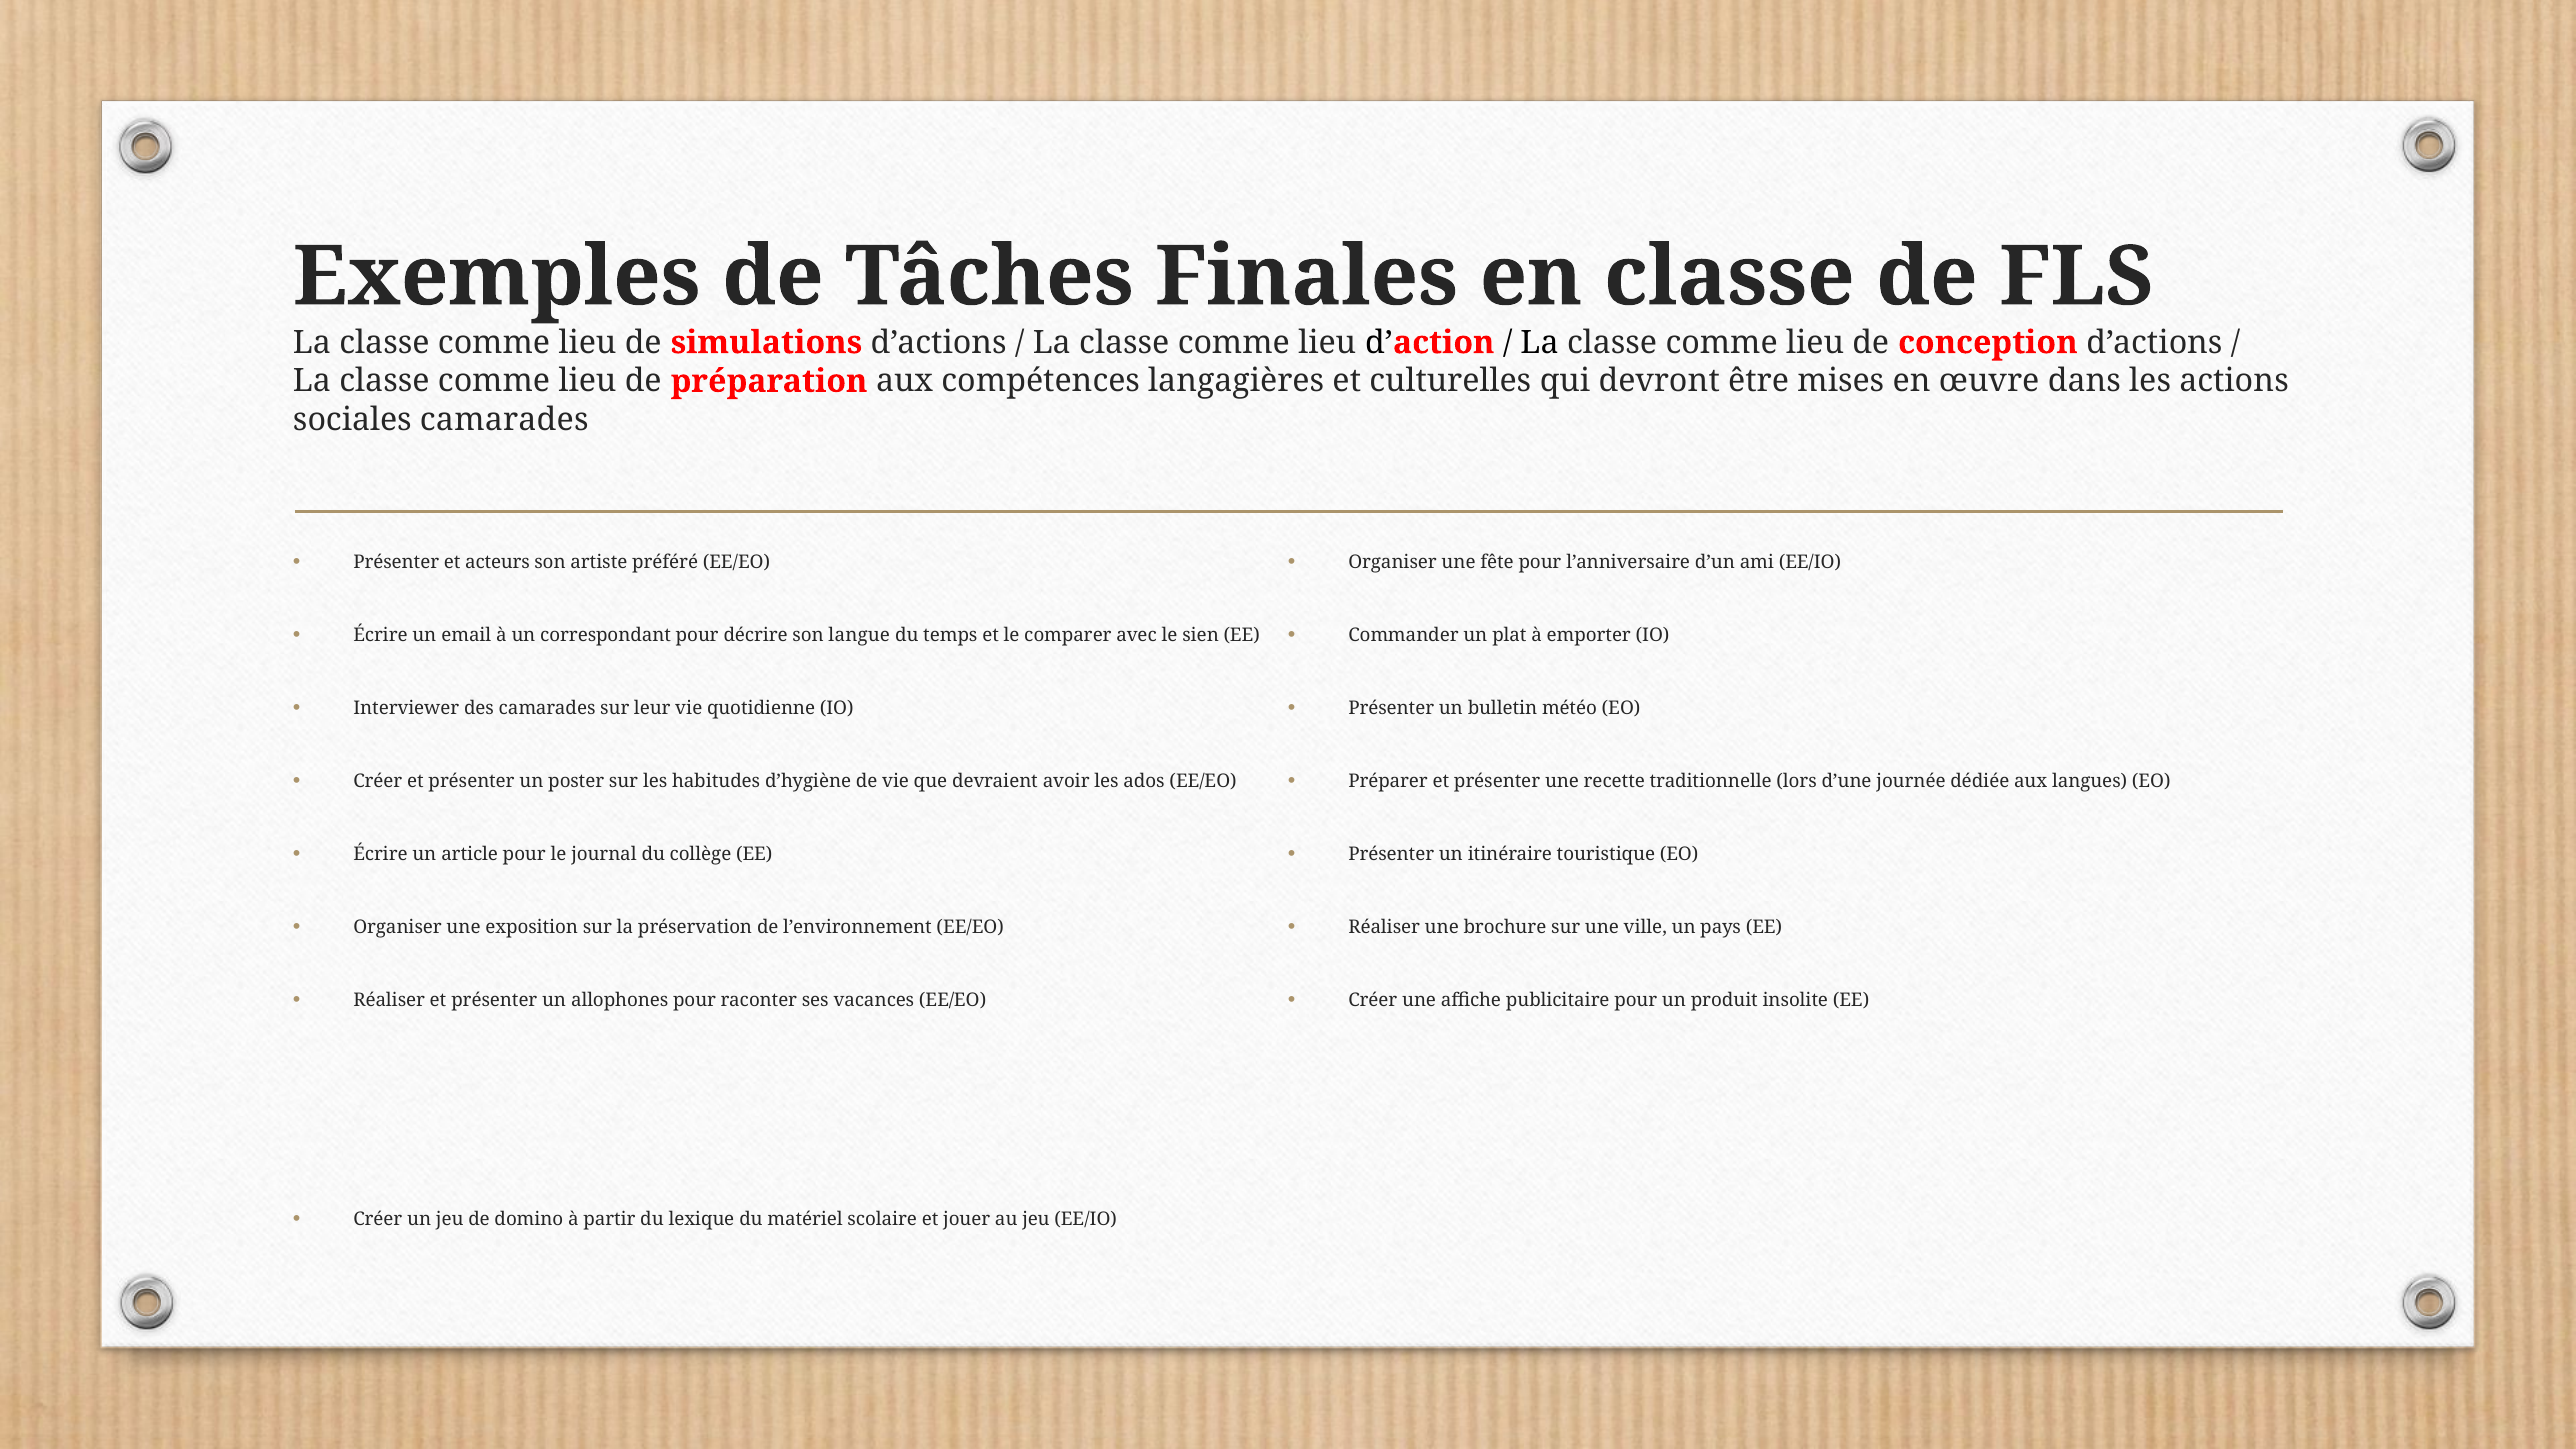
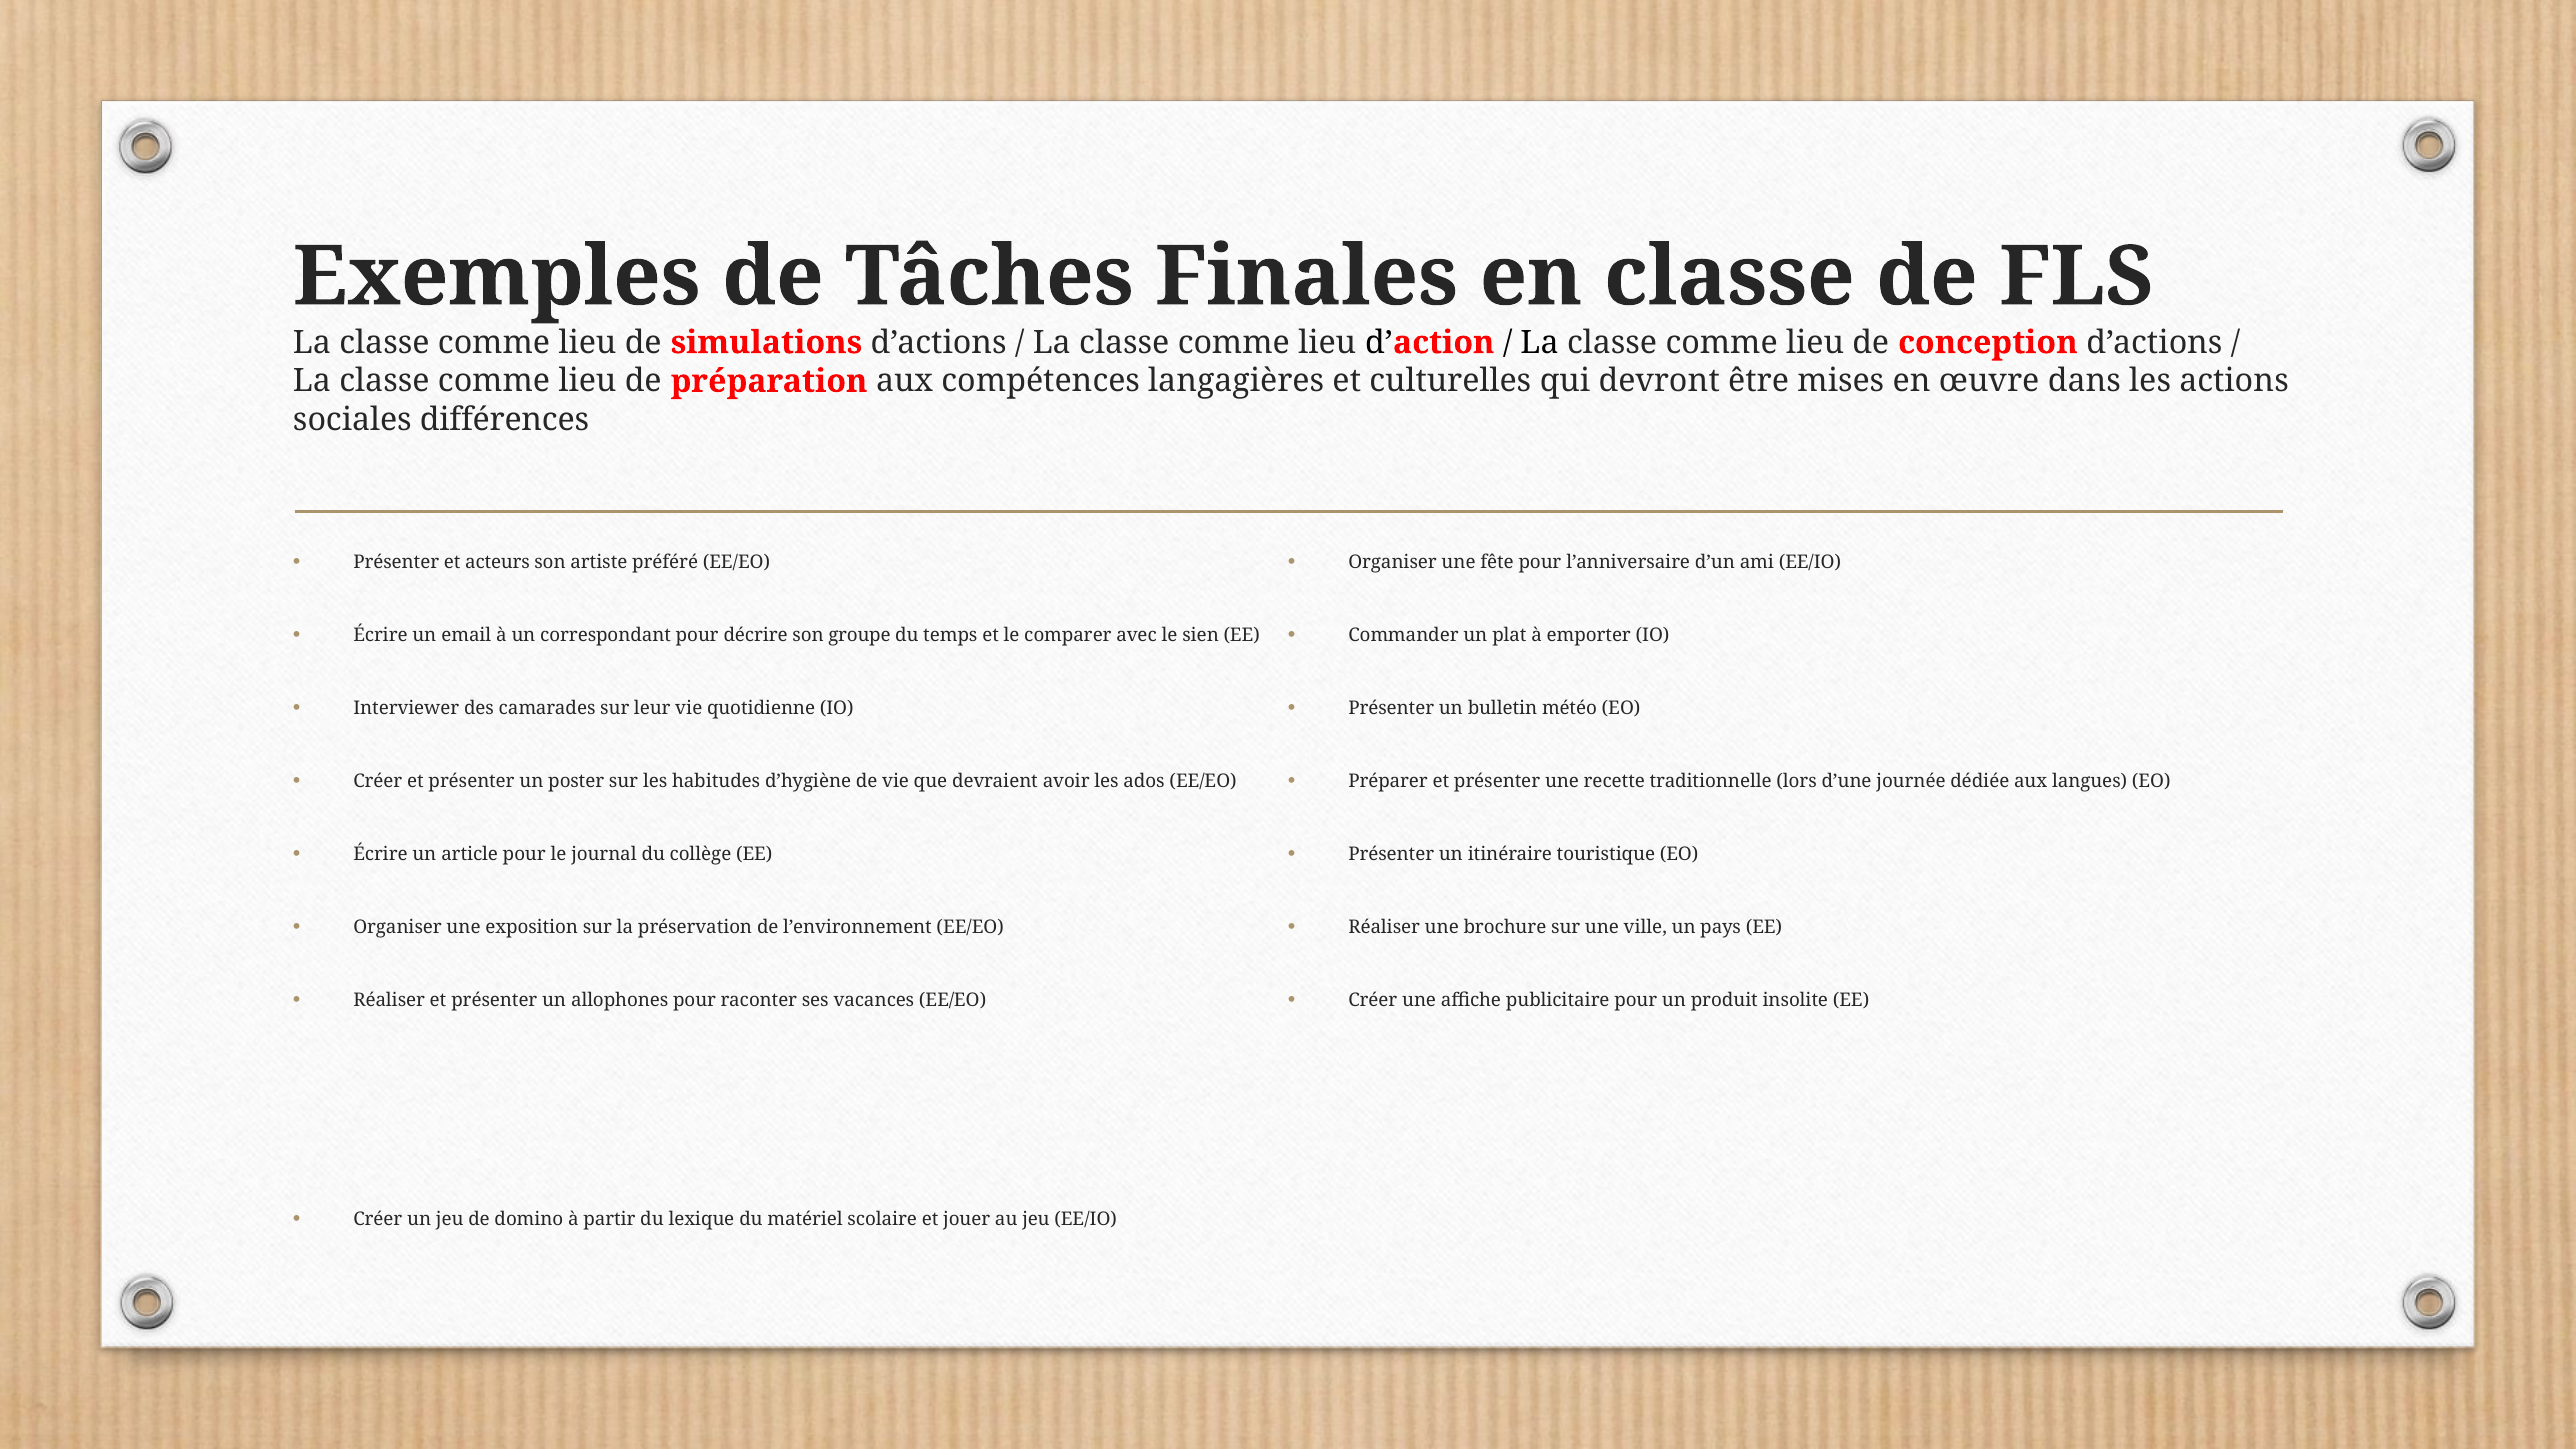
sociales camarades: camarades -> différences
langue: langue -> groupe
